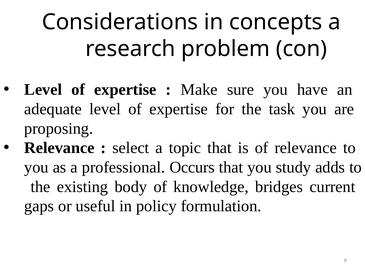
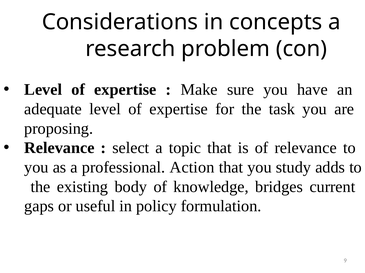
Occurs: Occurs -> Action
